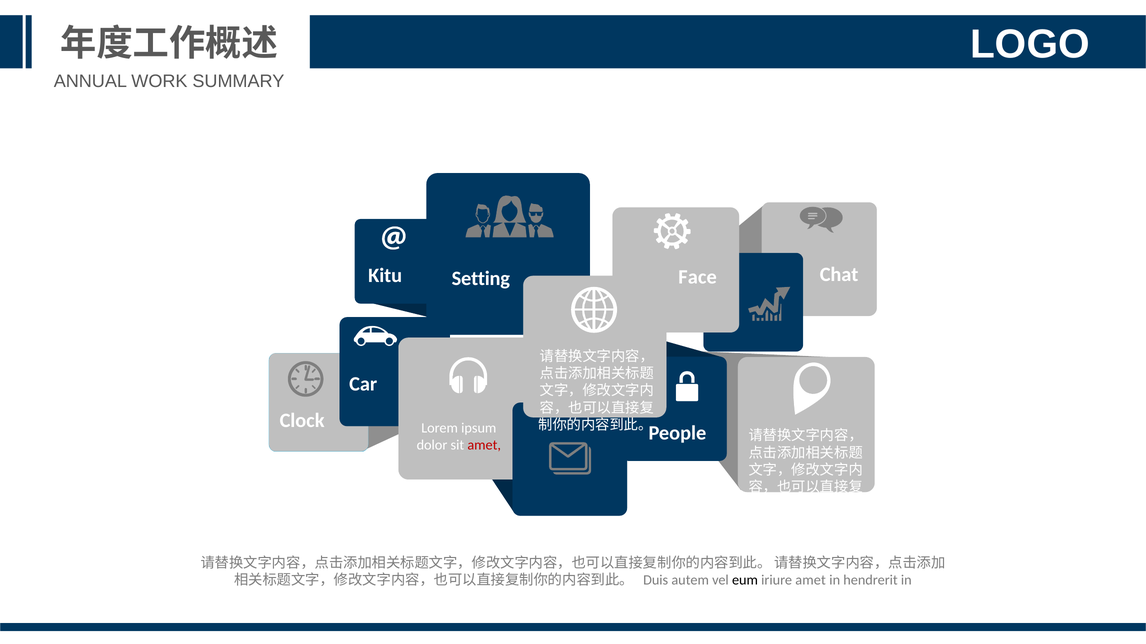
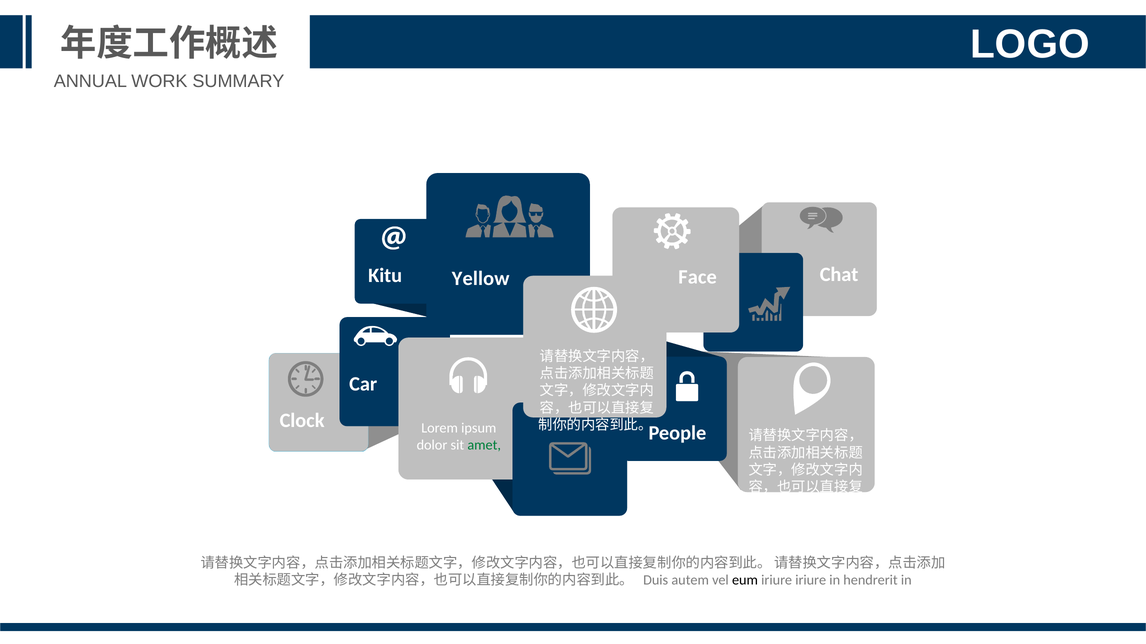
Setting: Setting -> Yellow
amet at (484, 445) colour: red -> green
iriure amet: amet -> iriure
